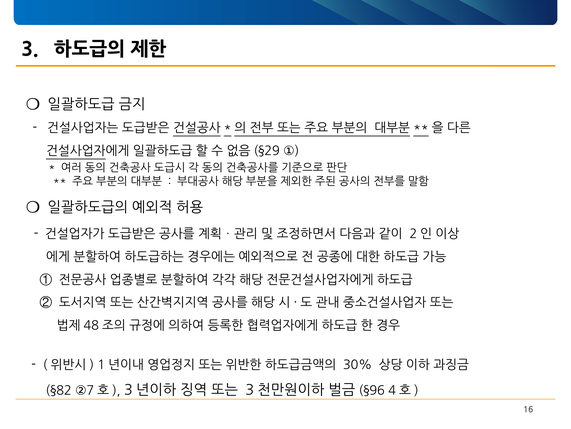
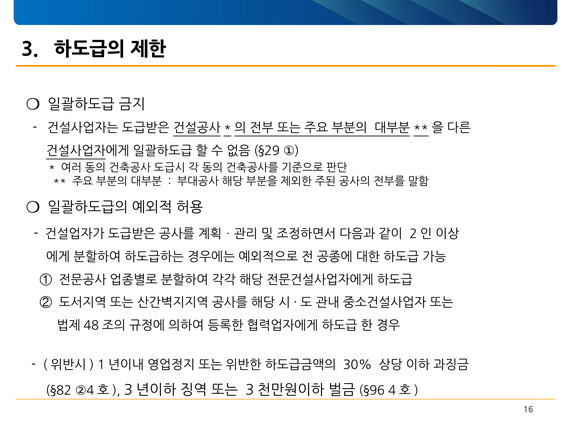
7: 7 -> 4
